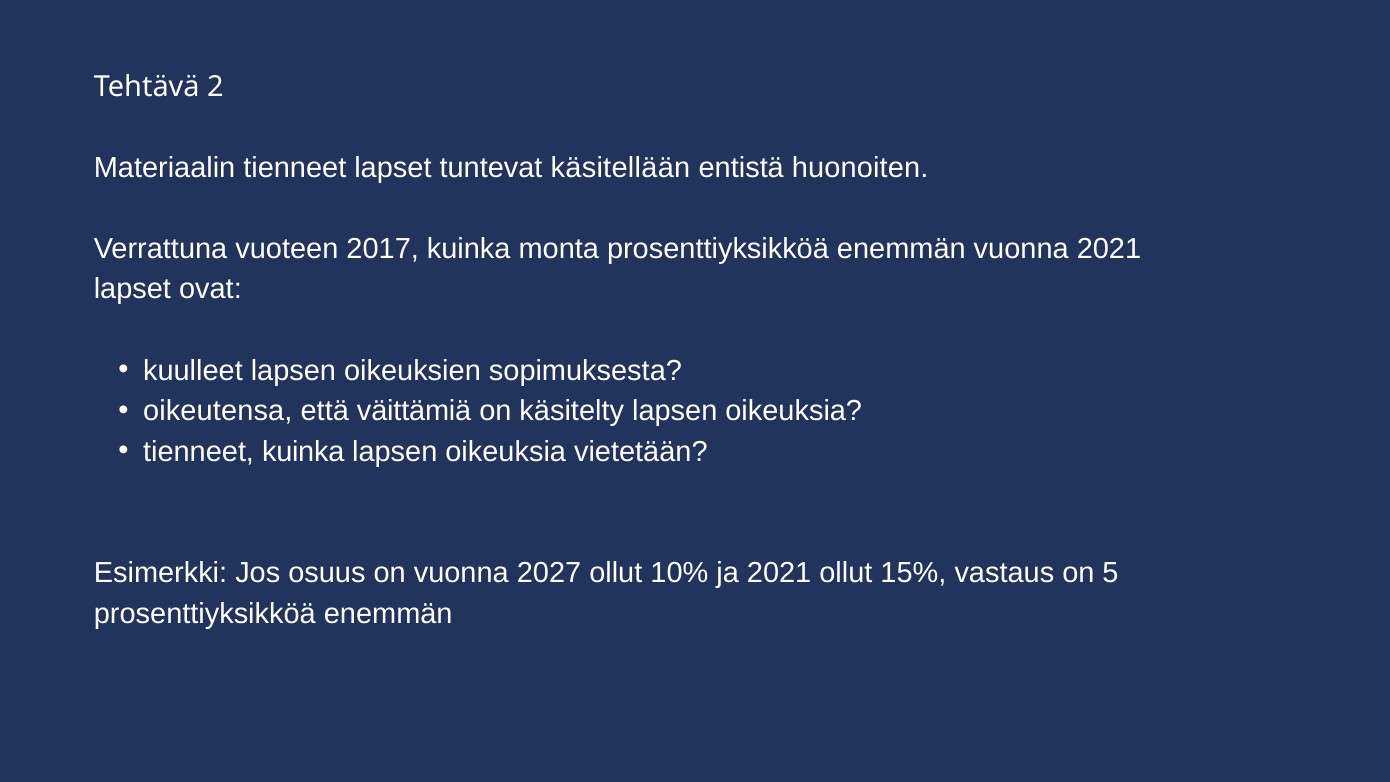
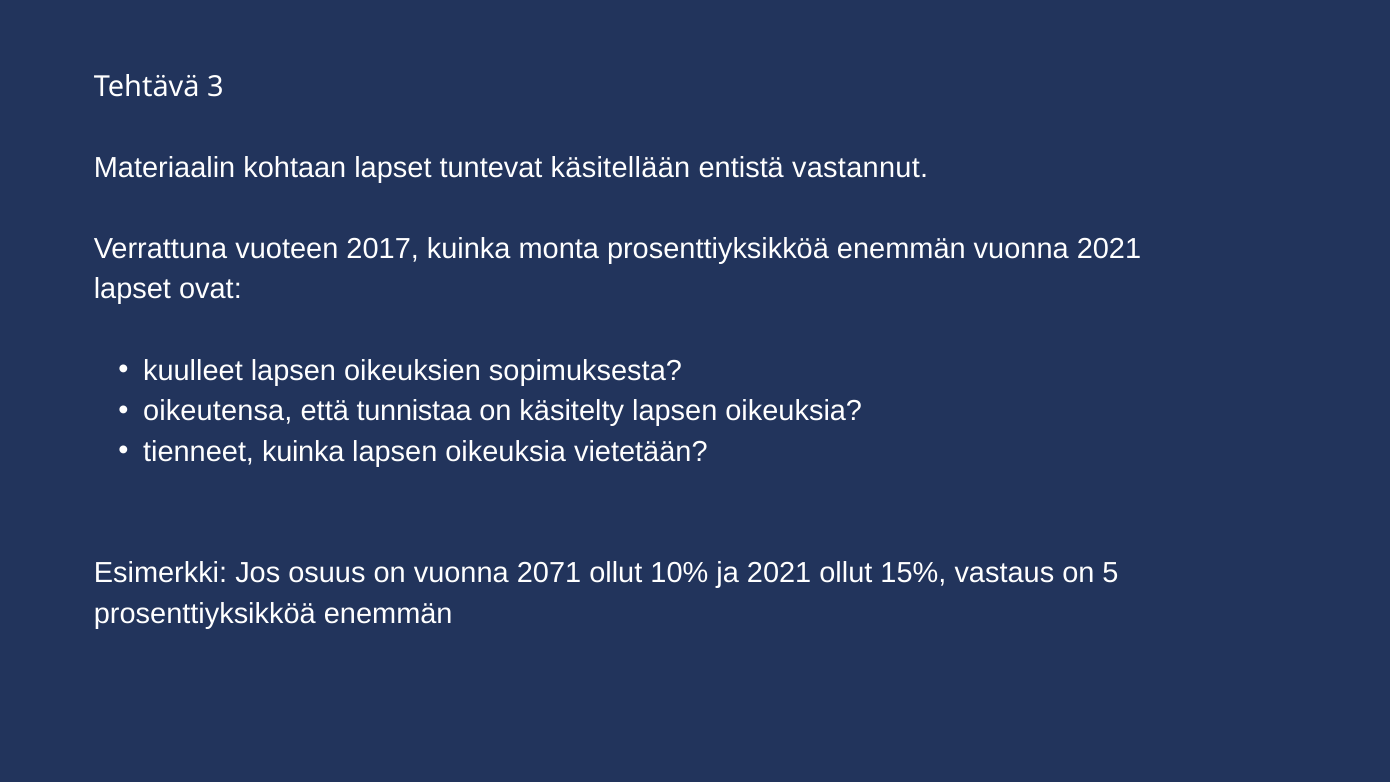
2: 2 -> 3
Materiaalin tienneet: tienneet -> kohtaan
huonoiten: huonoiten -> vastannut
väittämiä: väittämiä -> tunnistaa
2027: 2027 -> 2071
